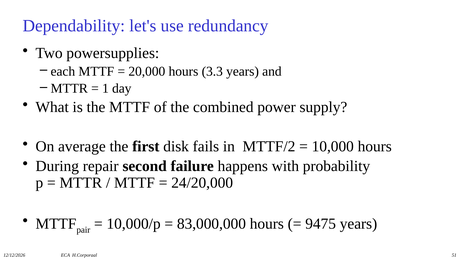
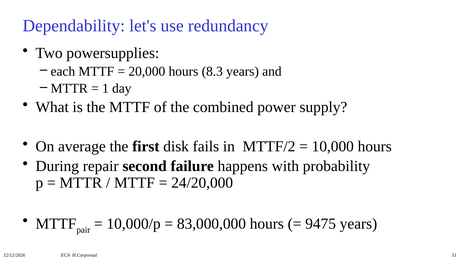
3.3: 3.3 -> 8.3
